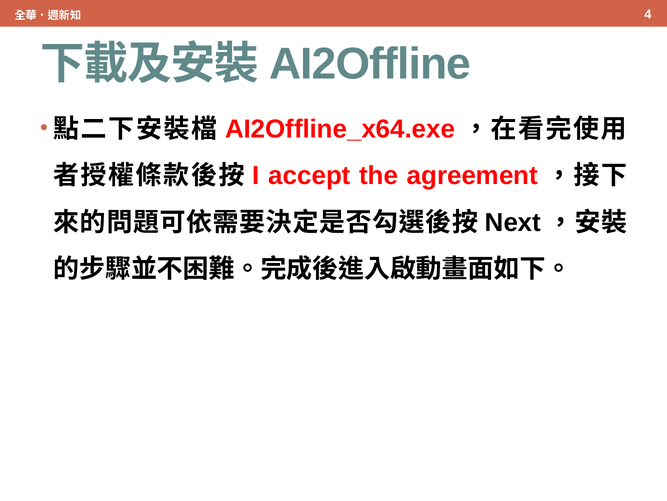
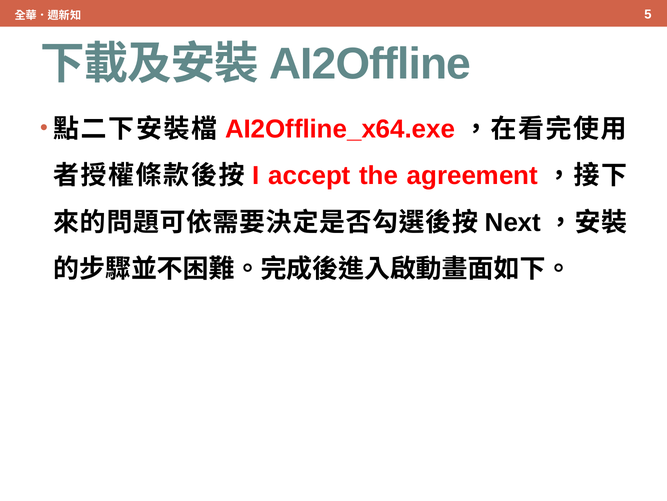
4: 4 -> 5
